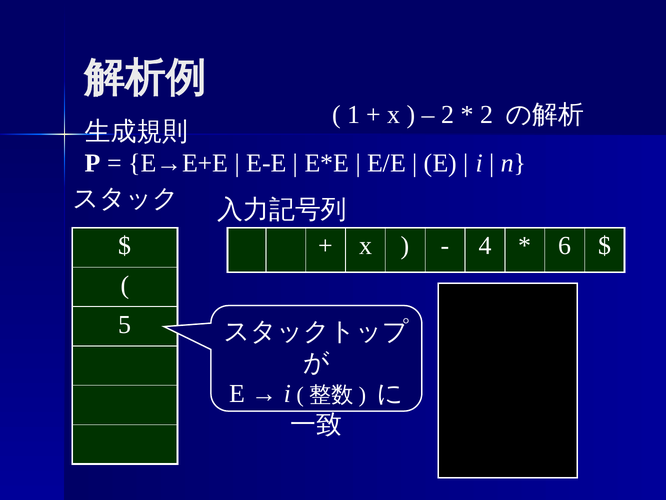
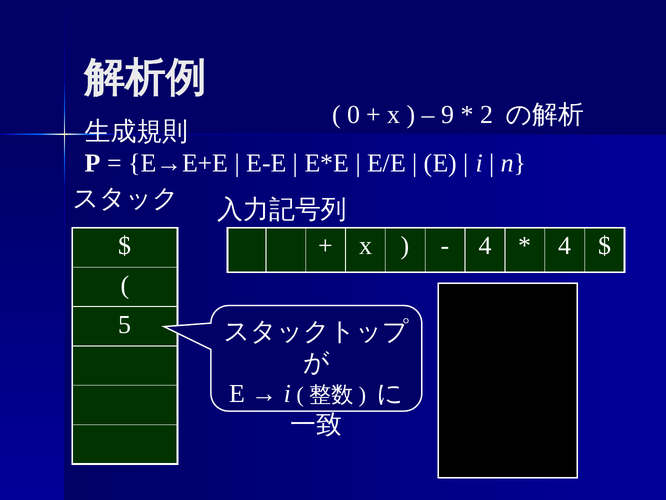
1: 1 -> 0
2 at (448, 114): 2 -> 9
6 at (565, 246): 6 -> 4
